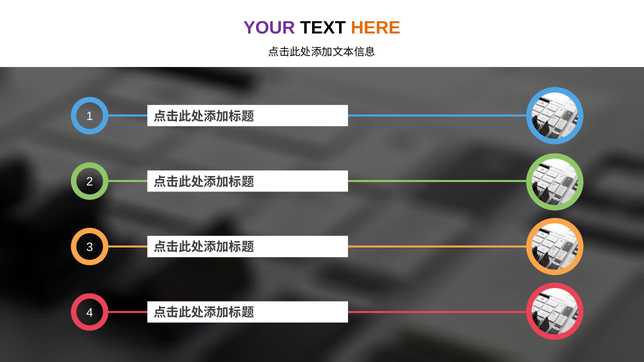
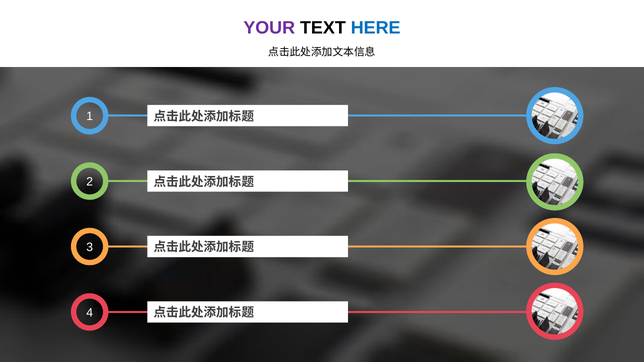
HERE colour: orange -> blue
